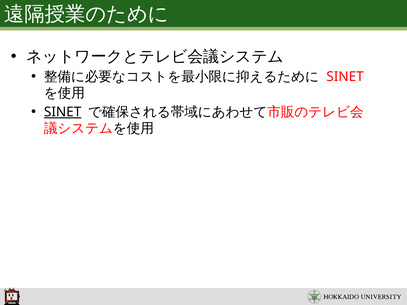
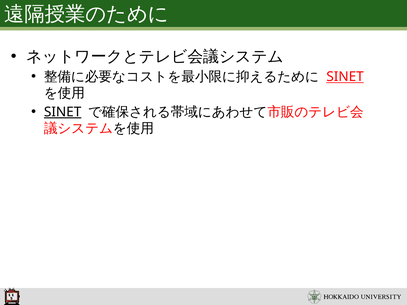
SINET at (345, 77) underline: none -> present
